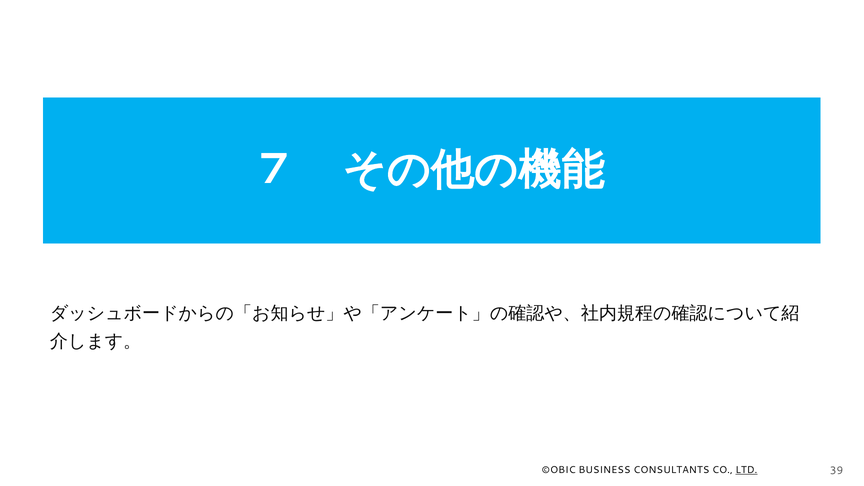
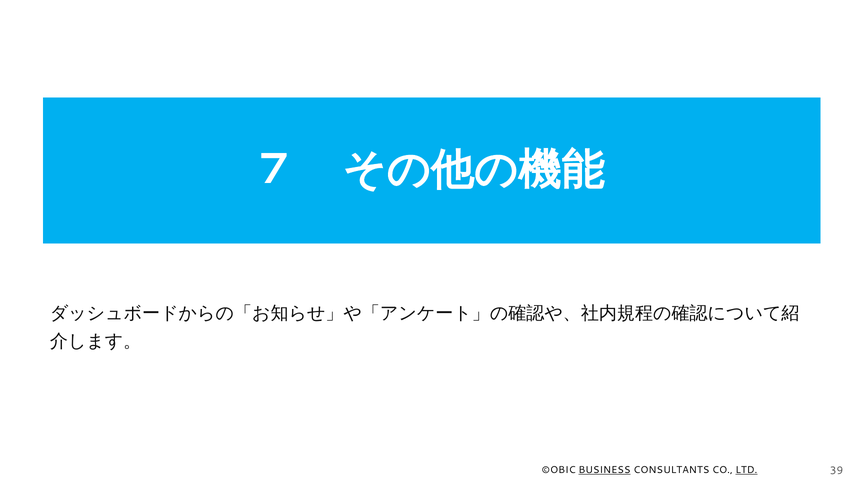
BUSINESS underline: none -> present
